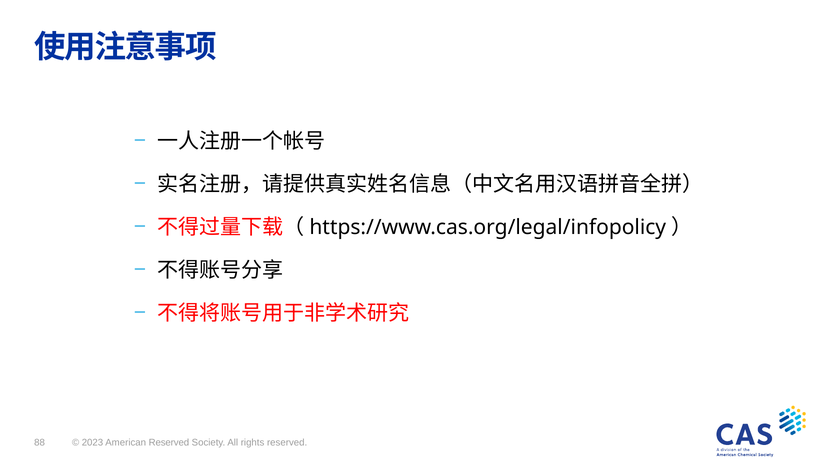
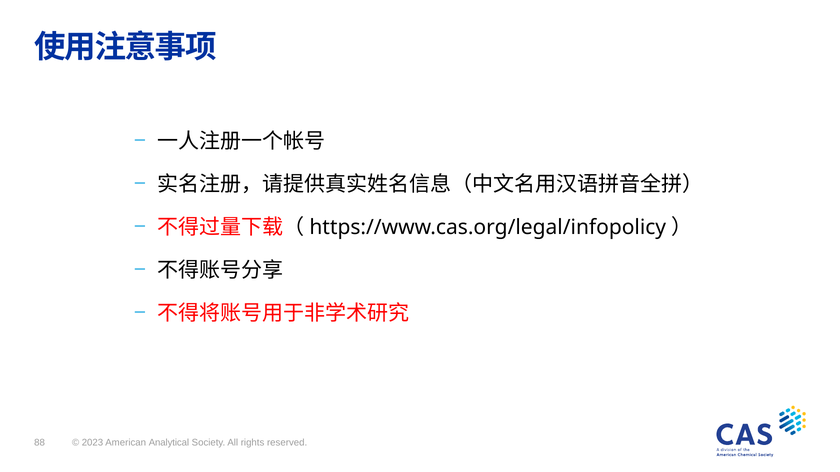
American Reserved: Reserved -> Analytical
